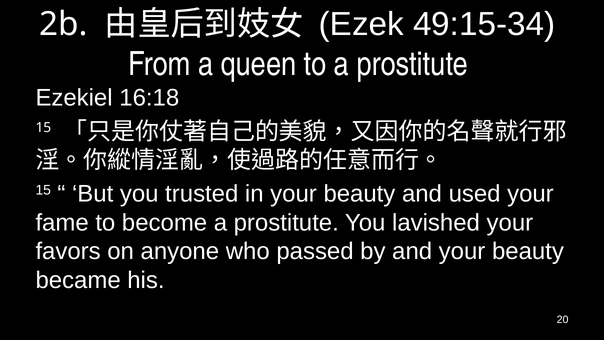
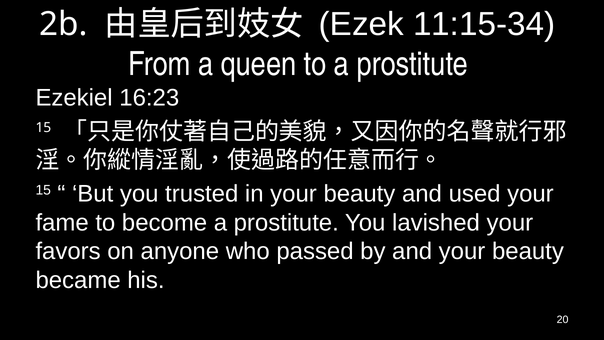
49:15-34: 49:15-34 -> 11:15-34
16:18: 16:18 -> 16:23
